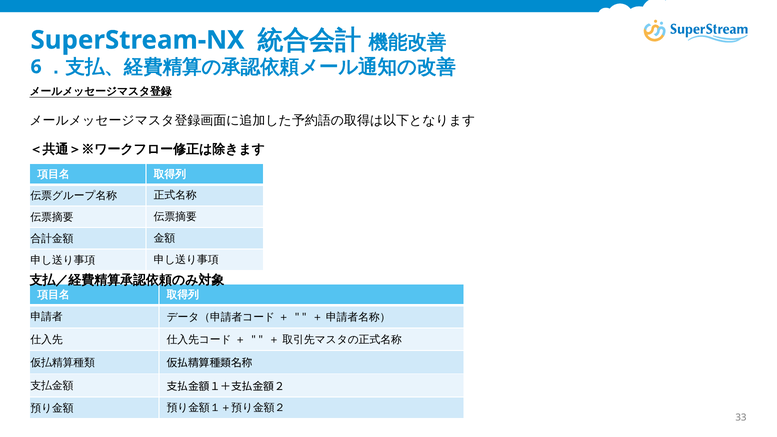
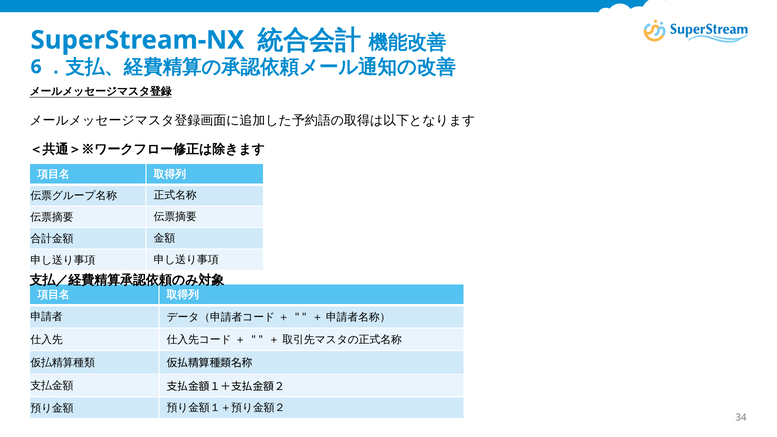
33: 33 -> 34
